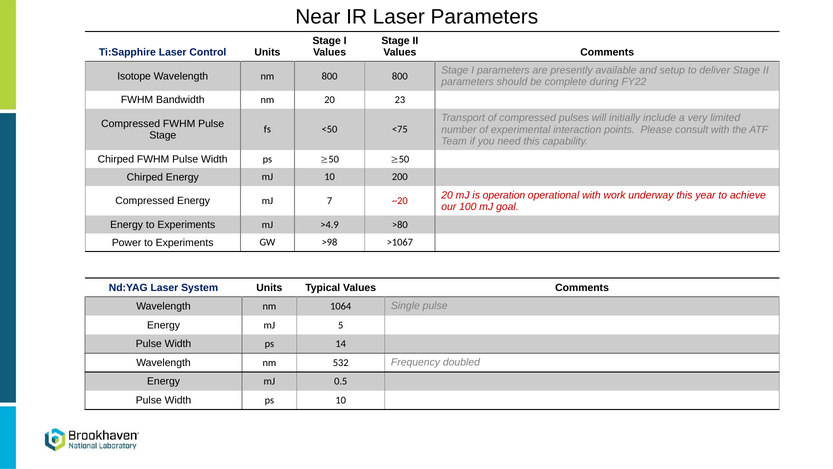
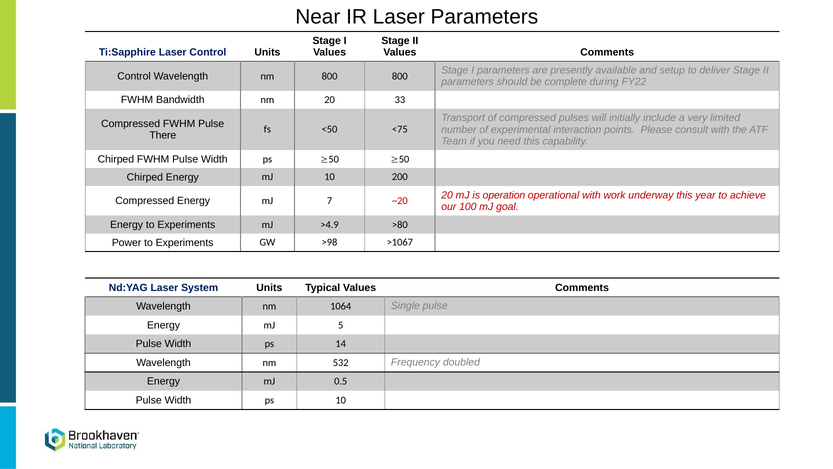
Isotope at (134, 76): Isotope -> Control
23: 23 -> 33
Stage at (163, 135): Stage -> There
